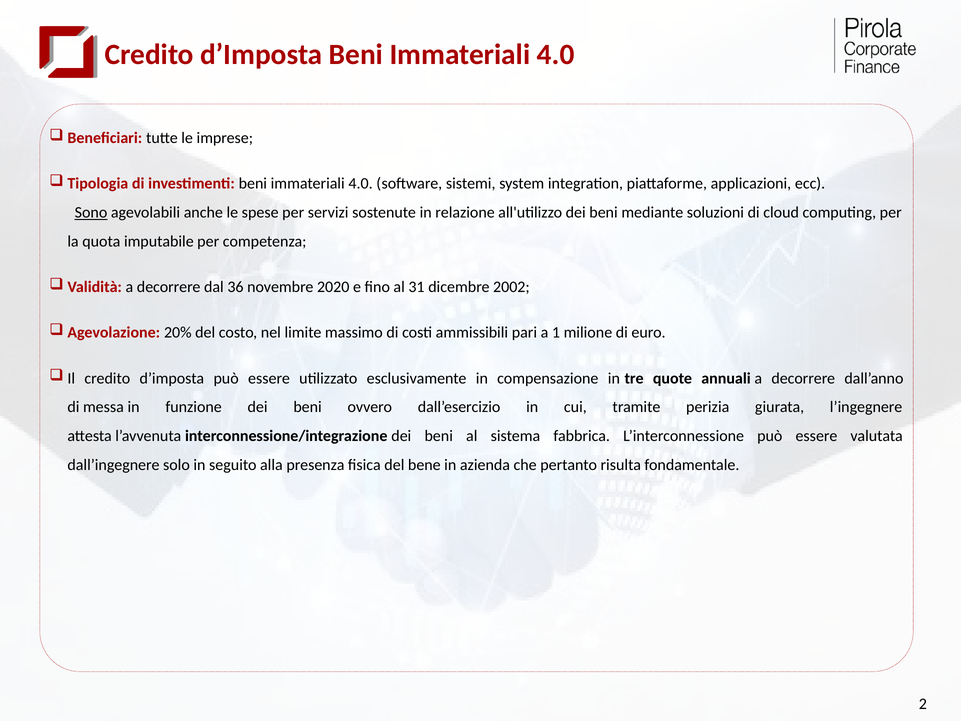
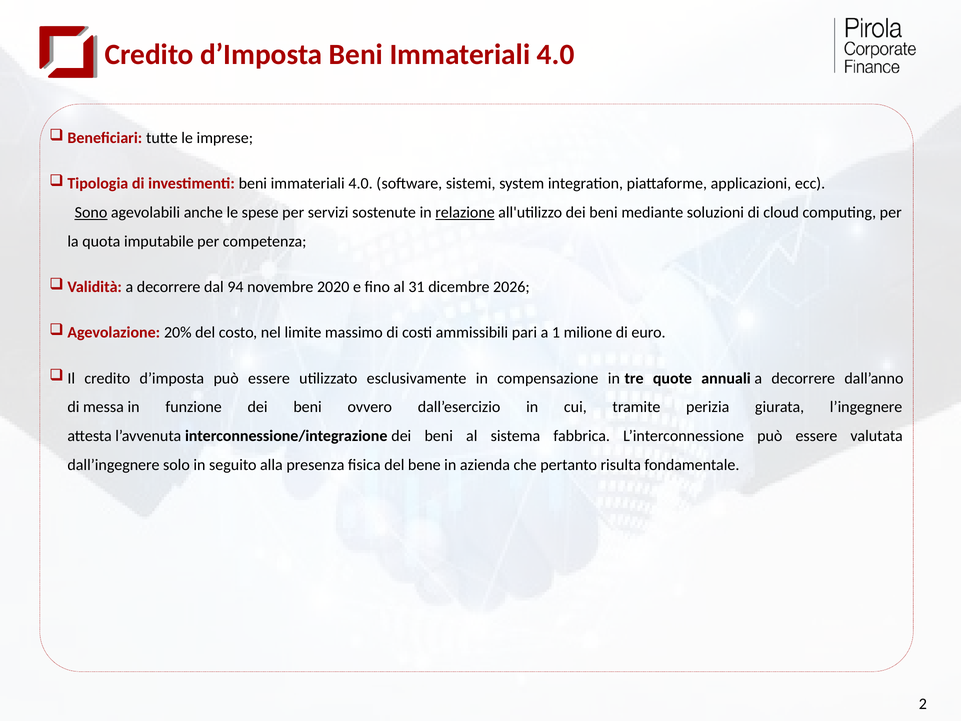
relazione underline: none -> present
36: 36 -> 94
2002: 2002 -> 2026
